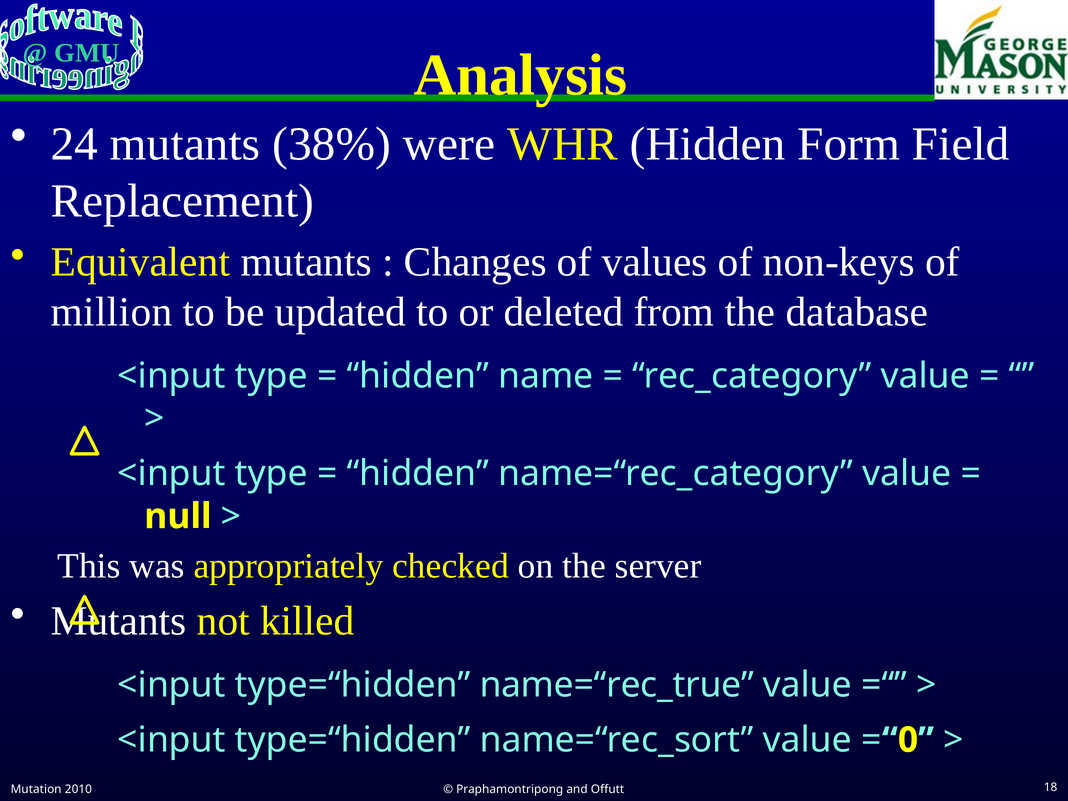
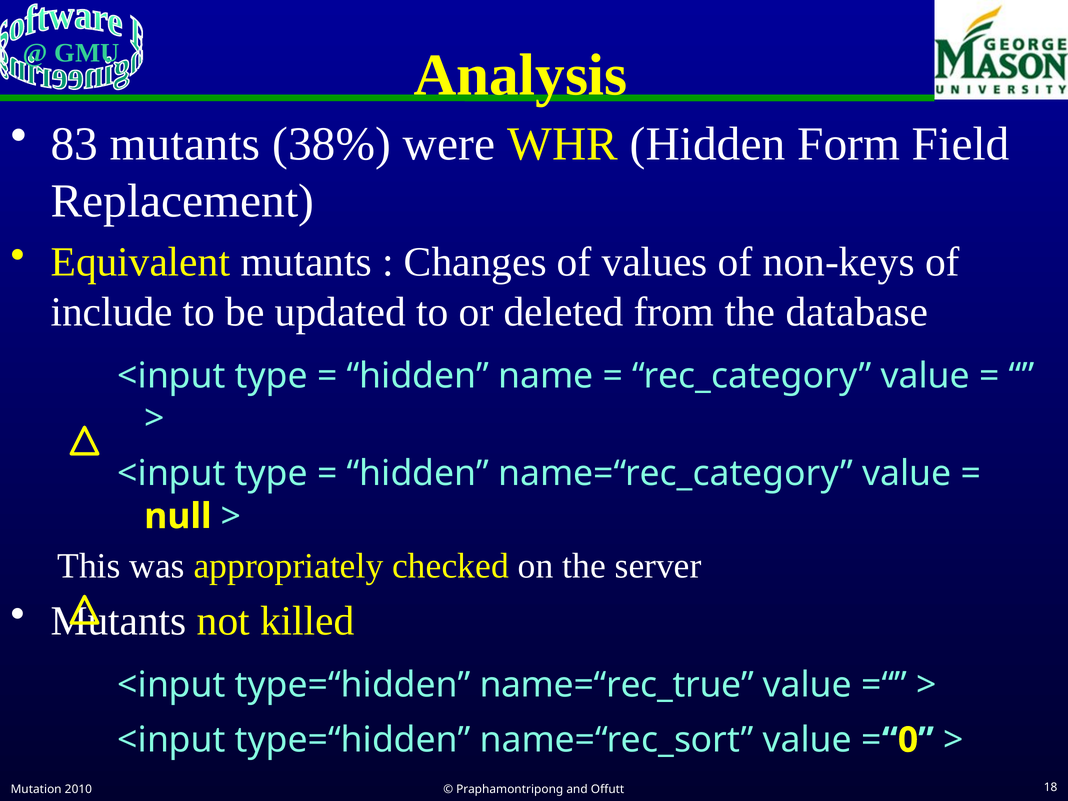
24: 24 -> 83
million: million -> include
